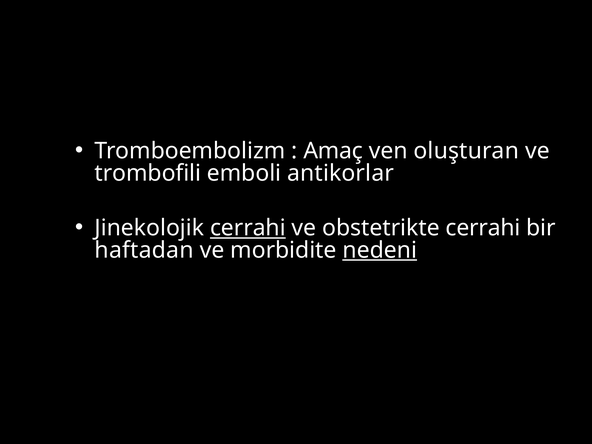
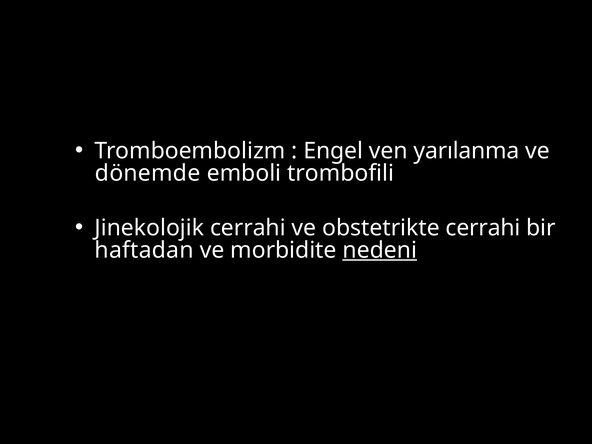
Amaç: Amaç -> Engel
oluşturan: oluşturan -> yarılanma
trombofili: trombofili -> dönemde
antikorlar: antikorlar -> trombofili
cerrahi at (248, 228) underline: present -> none
